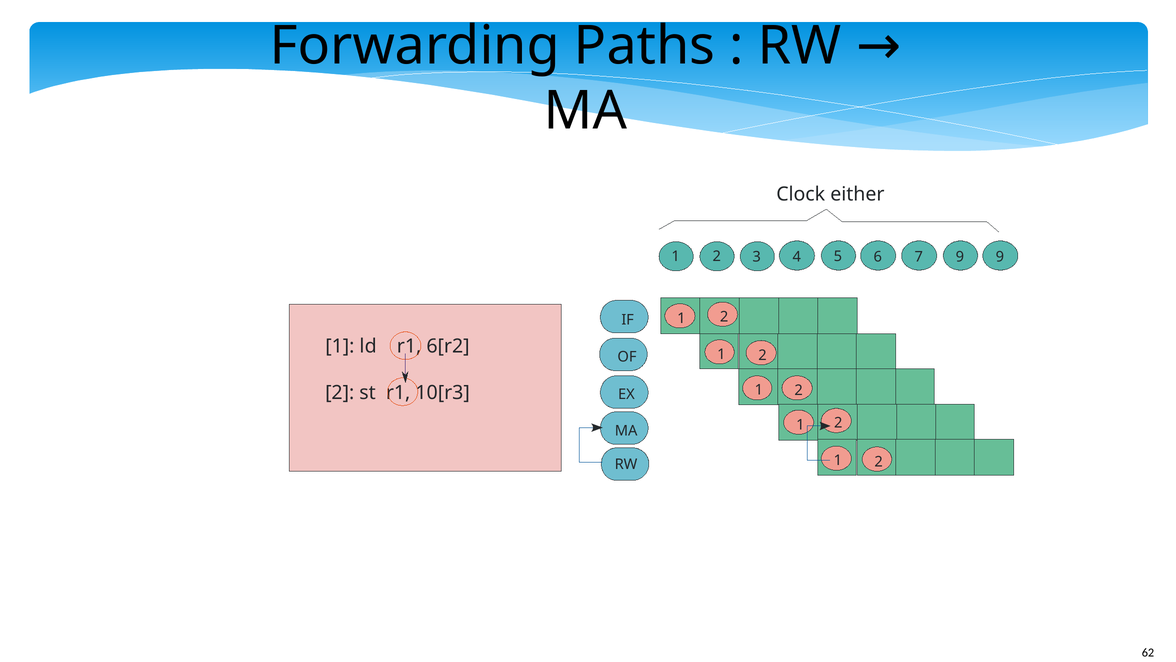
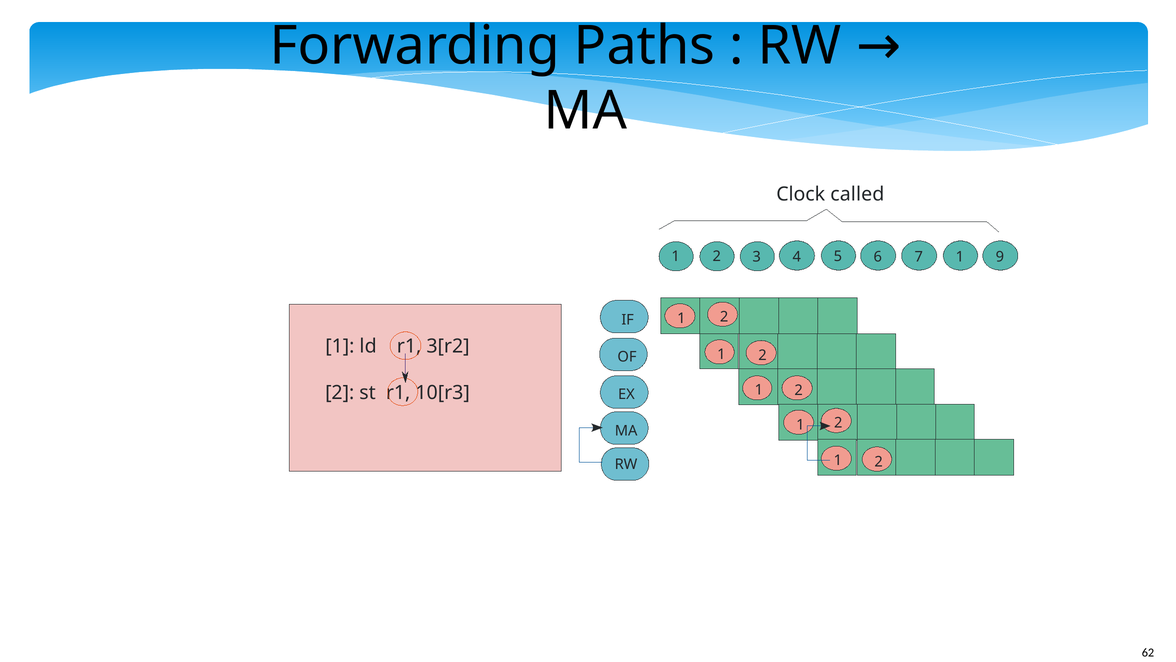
either: either -> called
7 9: 9 -> 1
6[r2: 6[r2 -> 3[r2
